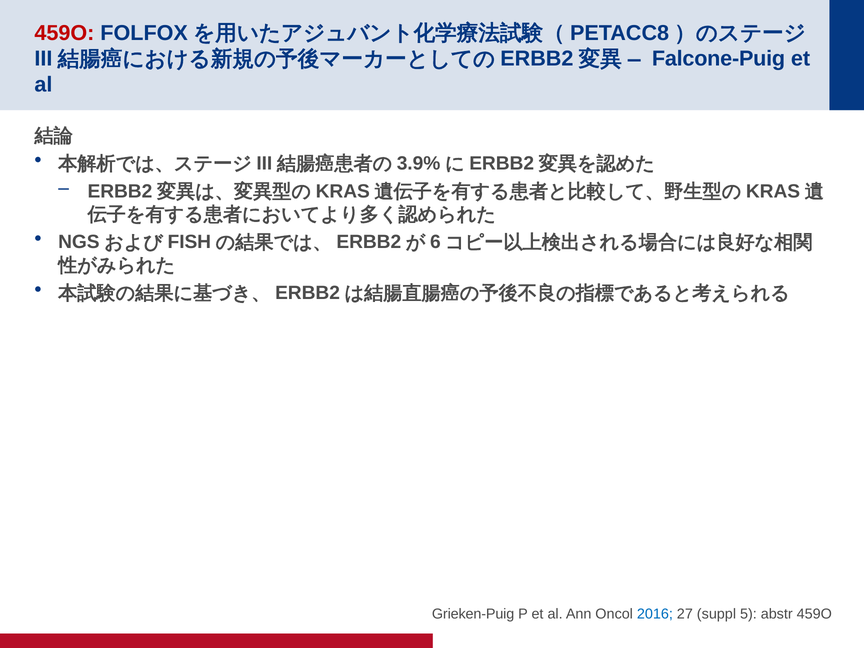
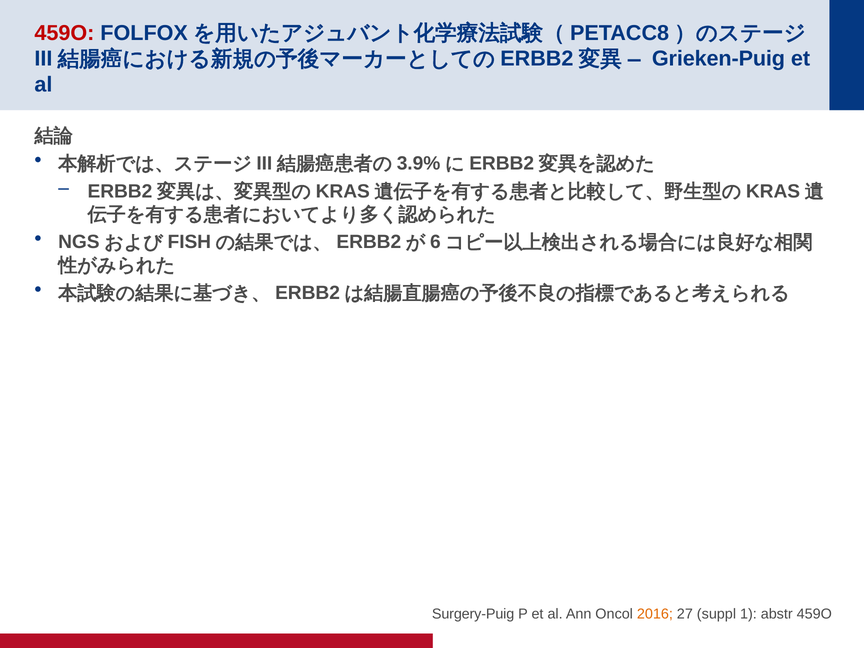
Falcone-Puig: Falcone-Puig -> Grieken-Puig
Grieken-Puig: Grieken-Puig -> Surgery-Puig
2016 colour: blue -> orange
5: 5 -> 1
